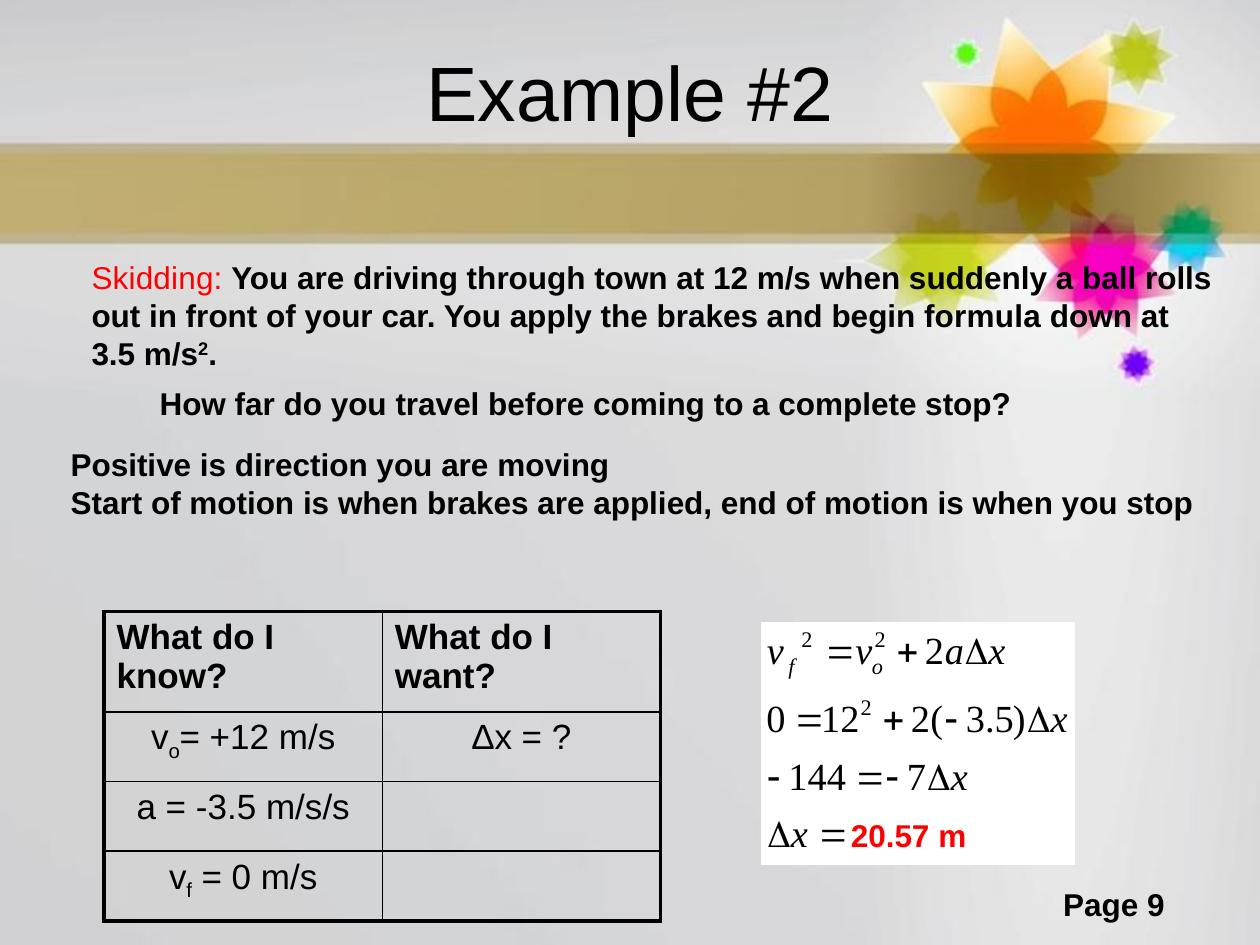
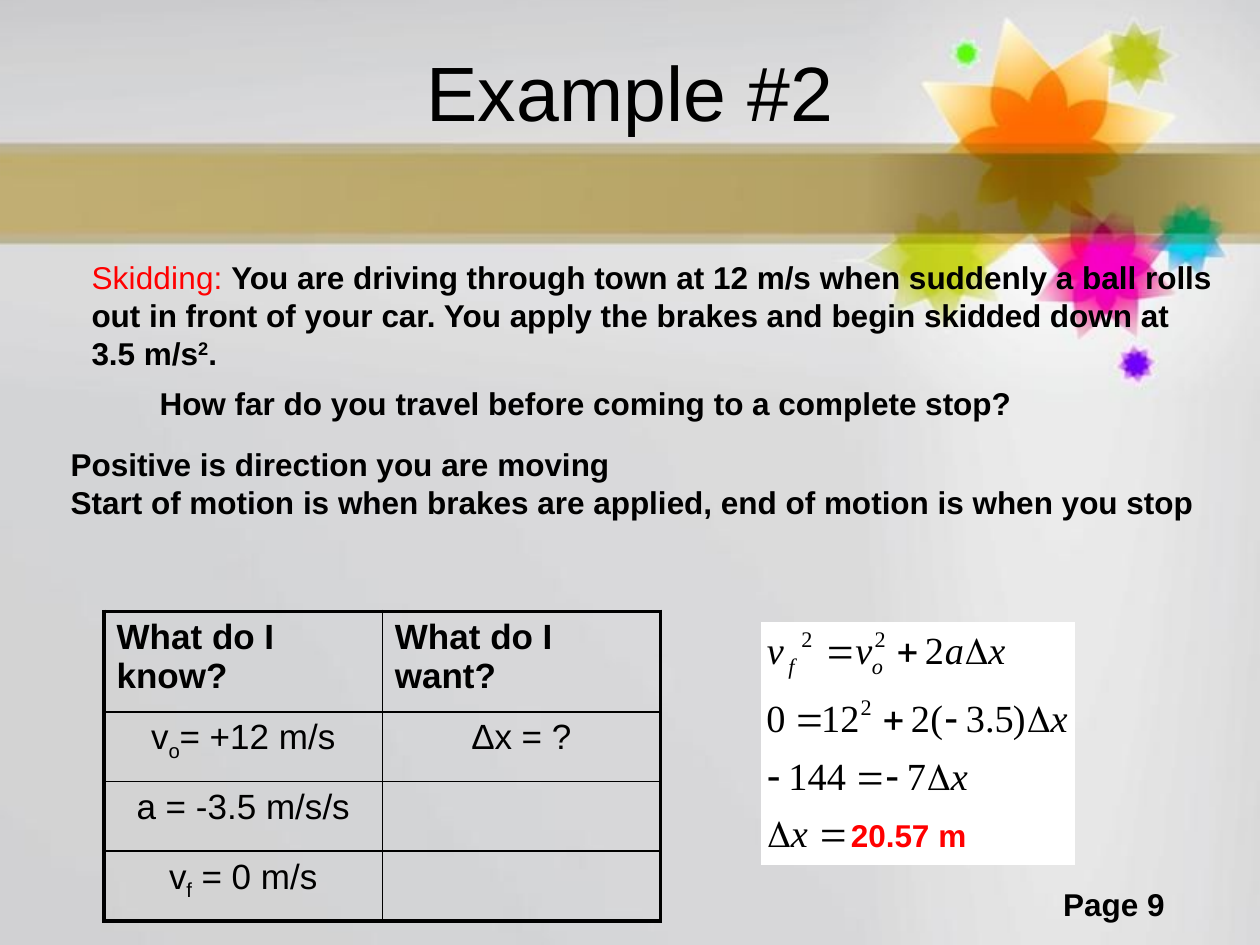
formula: formula -> skidded
